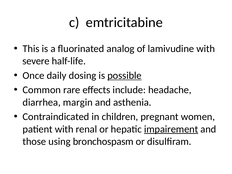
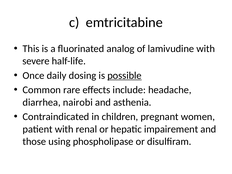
margin: margin -> nairobi
impairement underline: present -> none
bronchospasm: bronchospasm -> phospholipase
